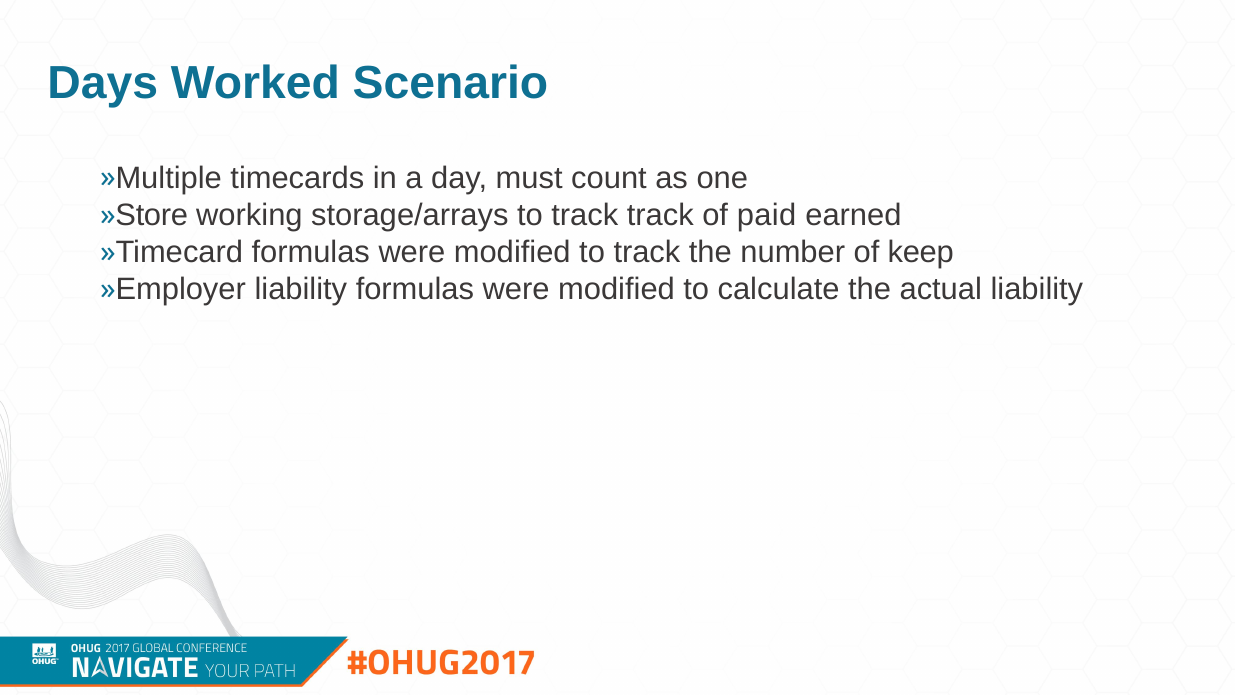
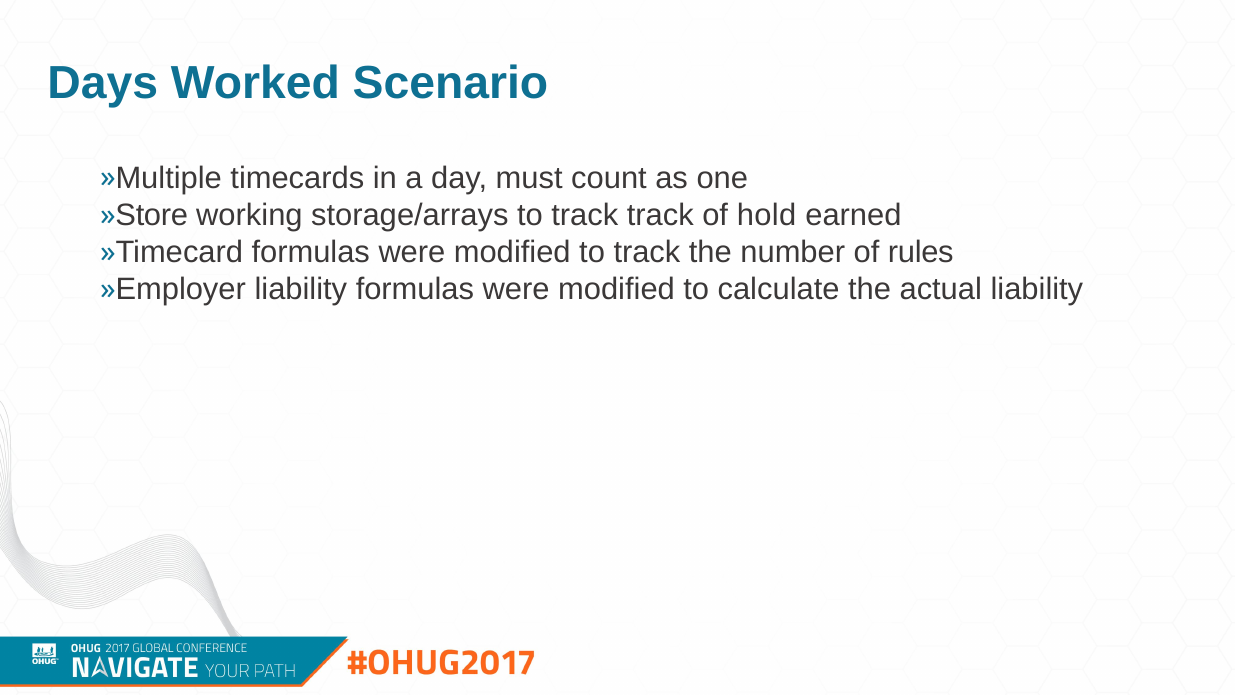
paid: paid -> hold
keep: keep -> rules
